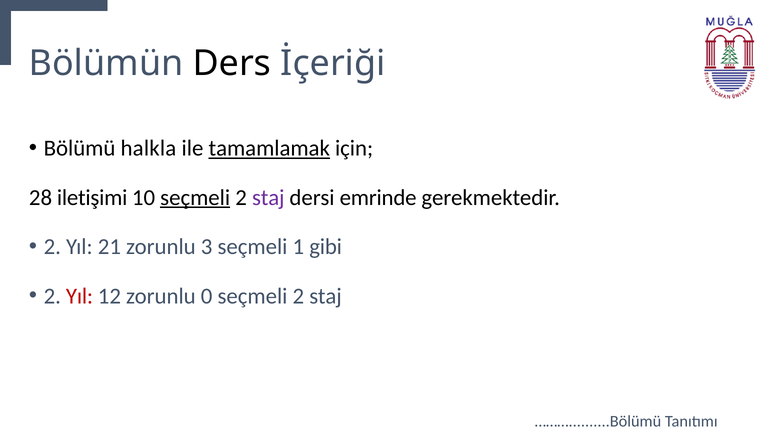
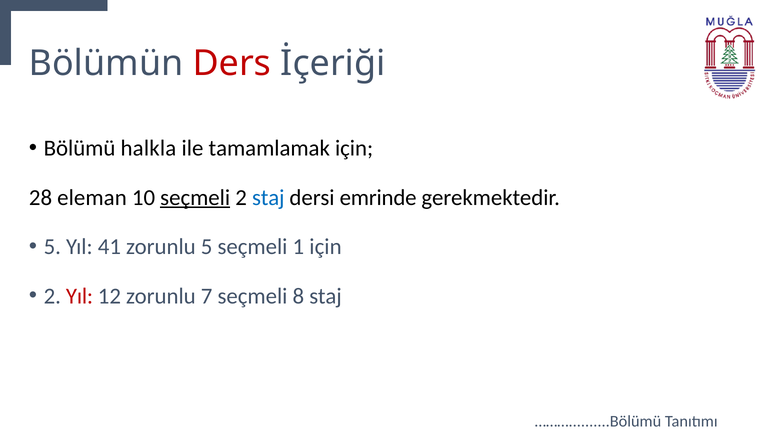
Ders colour: black -> red
tamamlamak underline: present -> none
iletişimi: iletişimi -> eleman
staj at (268, 198) colour: purple -> blue
2 at (52, 247): 2 -> 5
21: 21 -> 41
zorunlu 3: 3 -> 5
1 gibi: gibi -> için
0: 0 -> 7
2 at (298, 296): 2 -> 8
